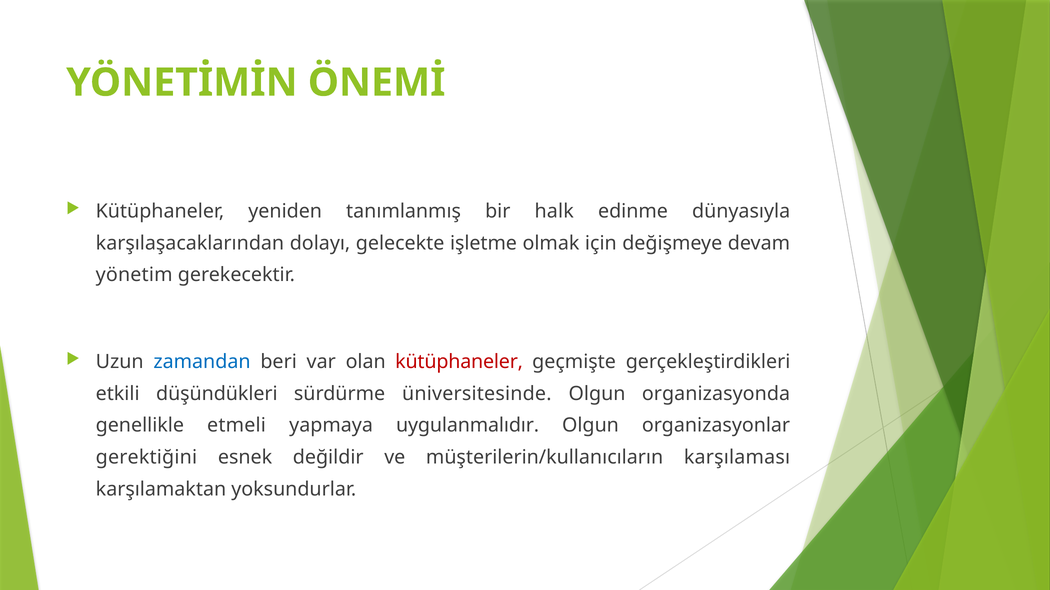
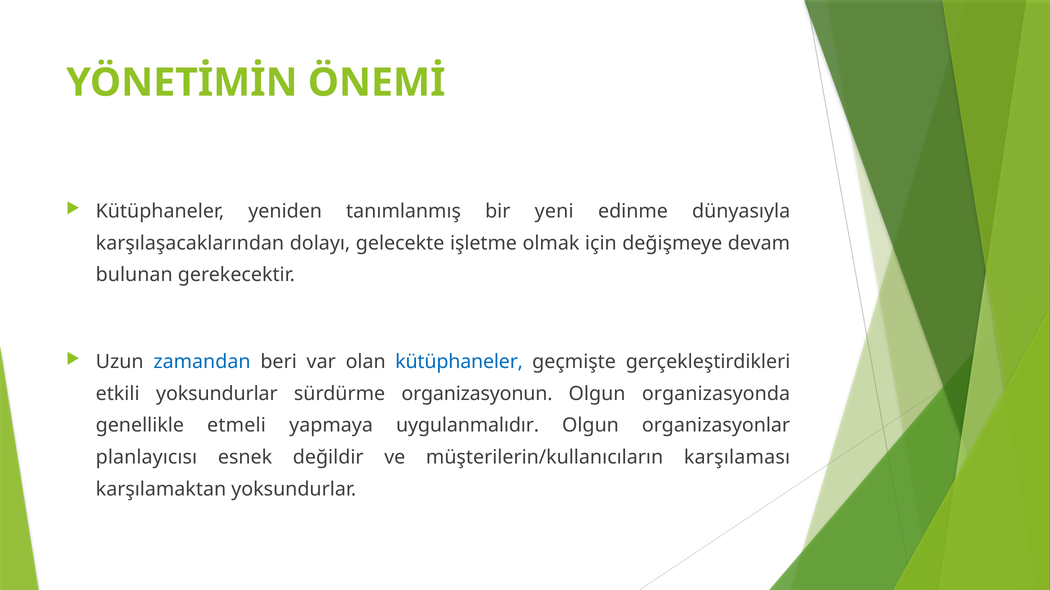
halk: halk -> yeni
yönetim: yönetim -> bulunan
kütüphaneler at (459, 362) colour: red -> blue
etkili düşündükleri: düşündükleri -> yoksundurlar
üniversitesinde: üniversitesinde -> organizasyonun
gerektiğini: gerektiğini -> planlayıcısı
